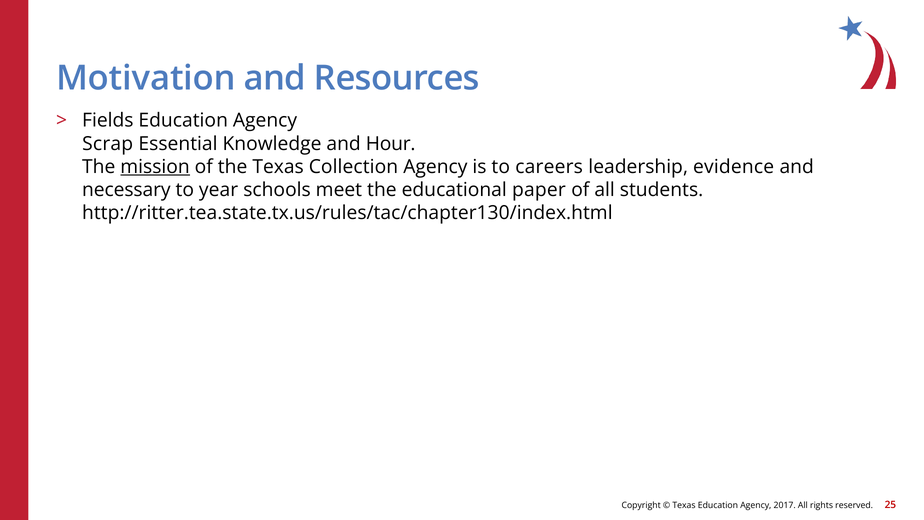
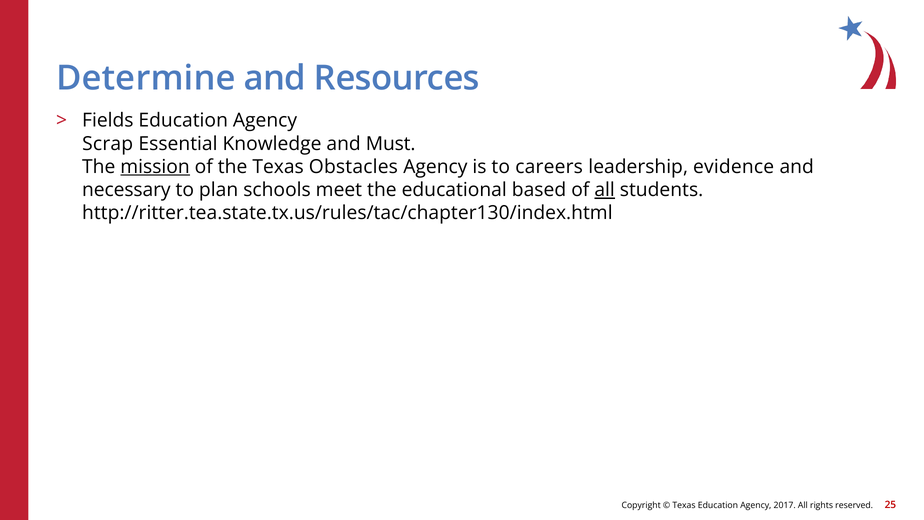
Motivation: Motivation -> Determine
Hour: Hour -> Must
Collection: Collection -> Obstacles
year: year -> plan
paper: paper -> based
all at (605, 190) underline: none -> present
